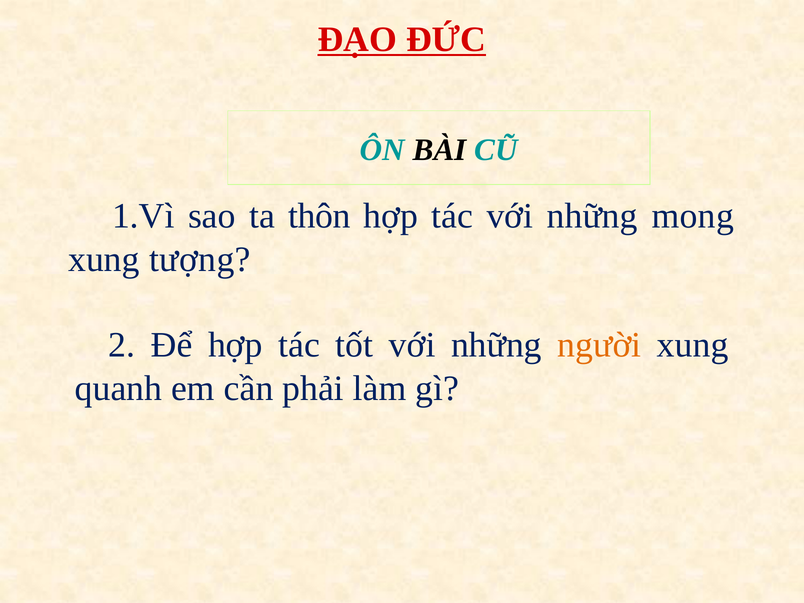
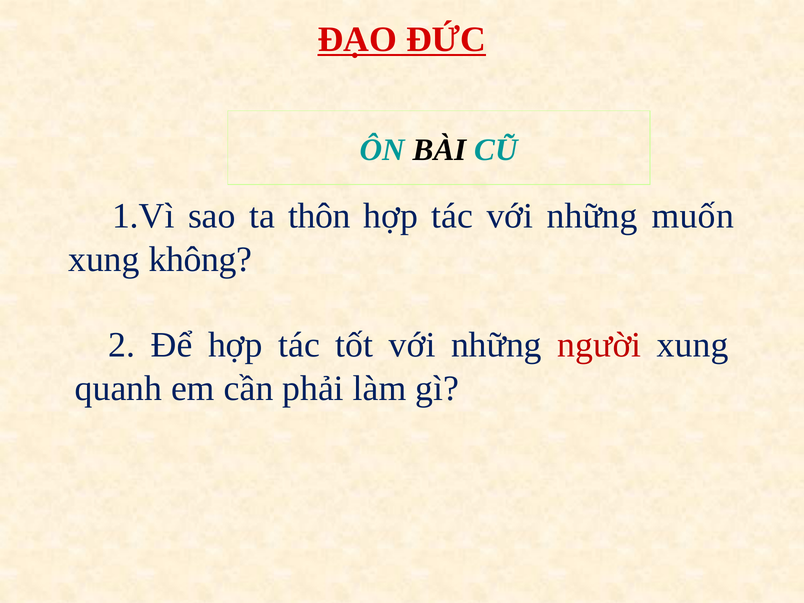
mong: mong -> muốn
tượng: tượng -> không
người colour: orange -> red
